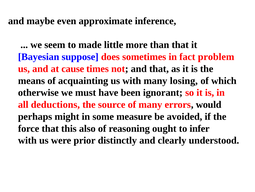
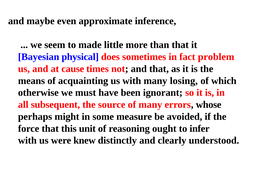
suppose: suppose -> physical
deductions: deductions -> subsequent
would: would -> whose
also: also -> unit
prior: prior -> knew
